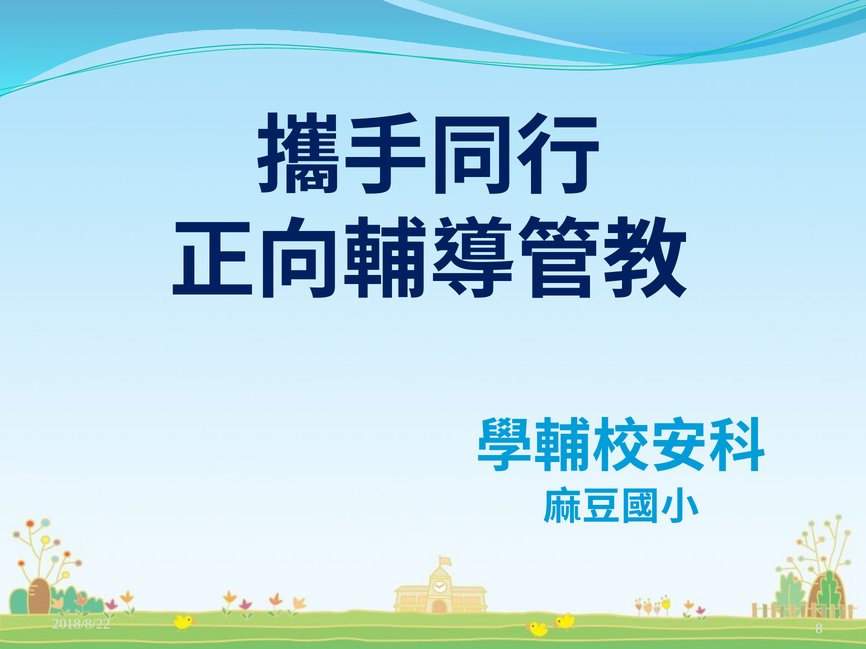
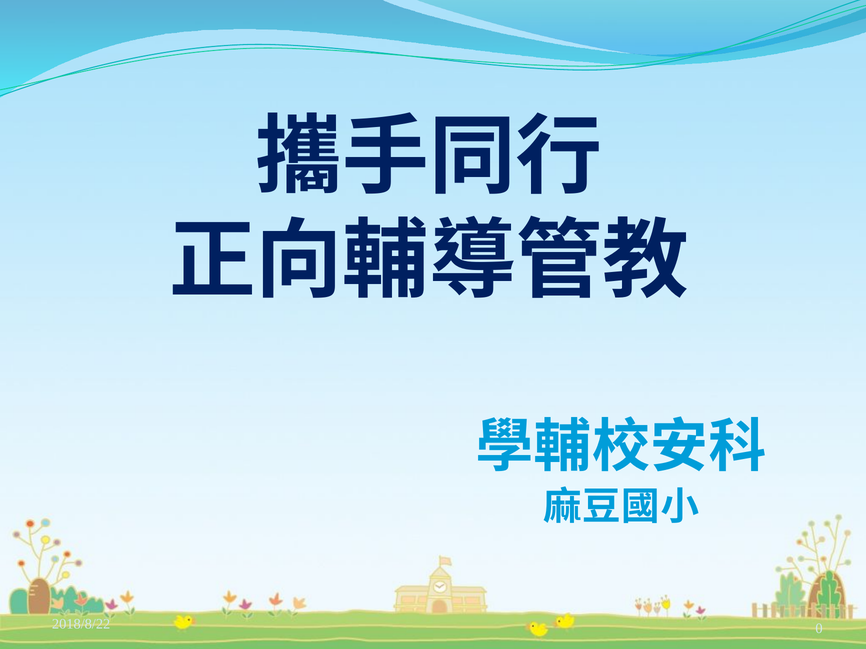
8: 8 -> 0
